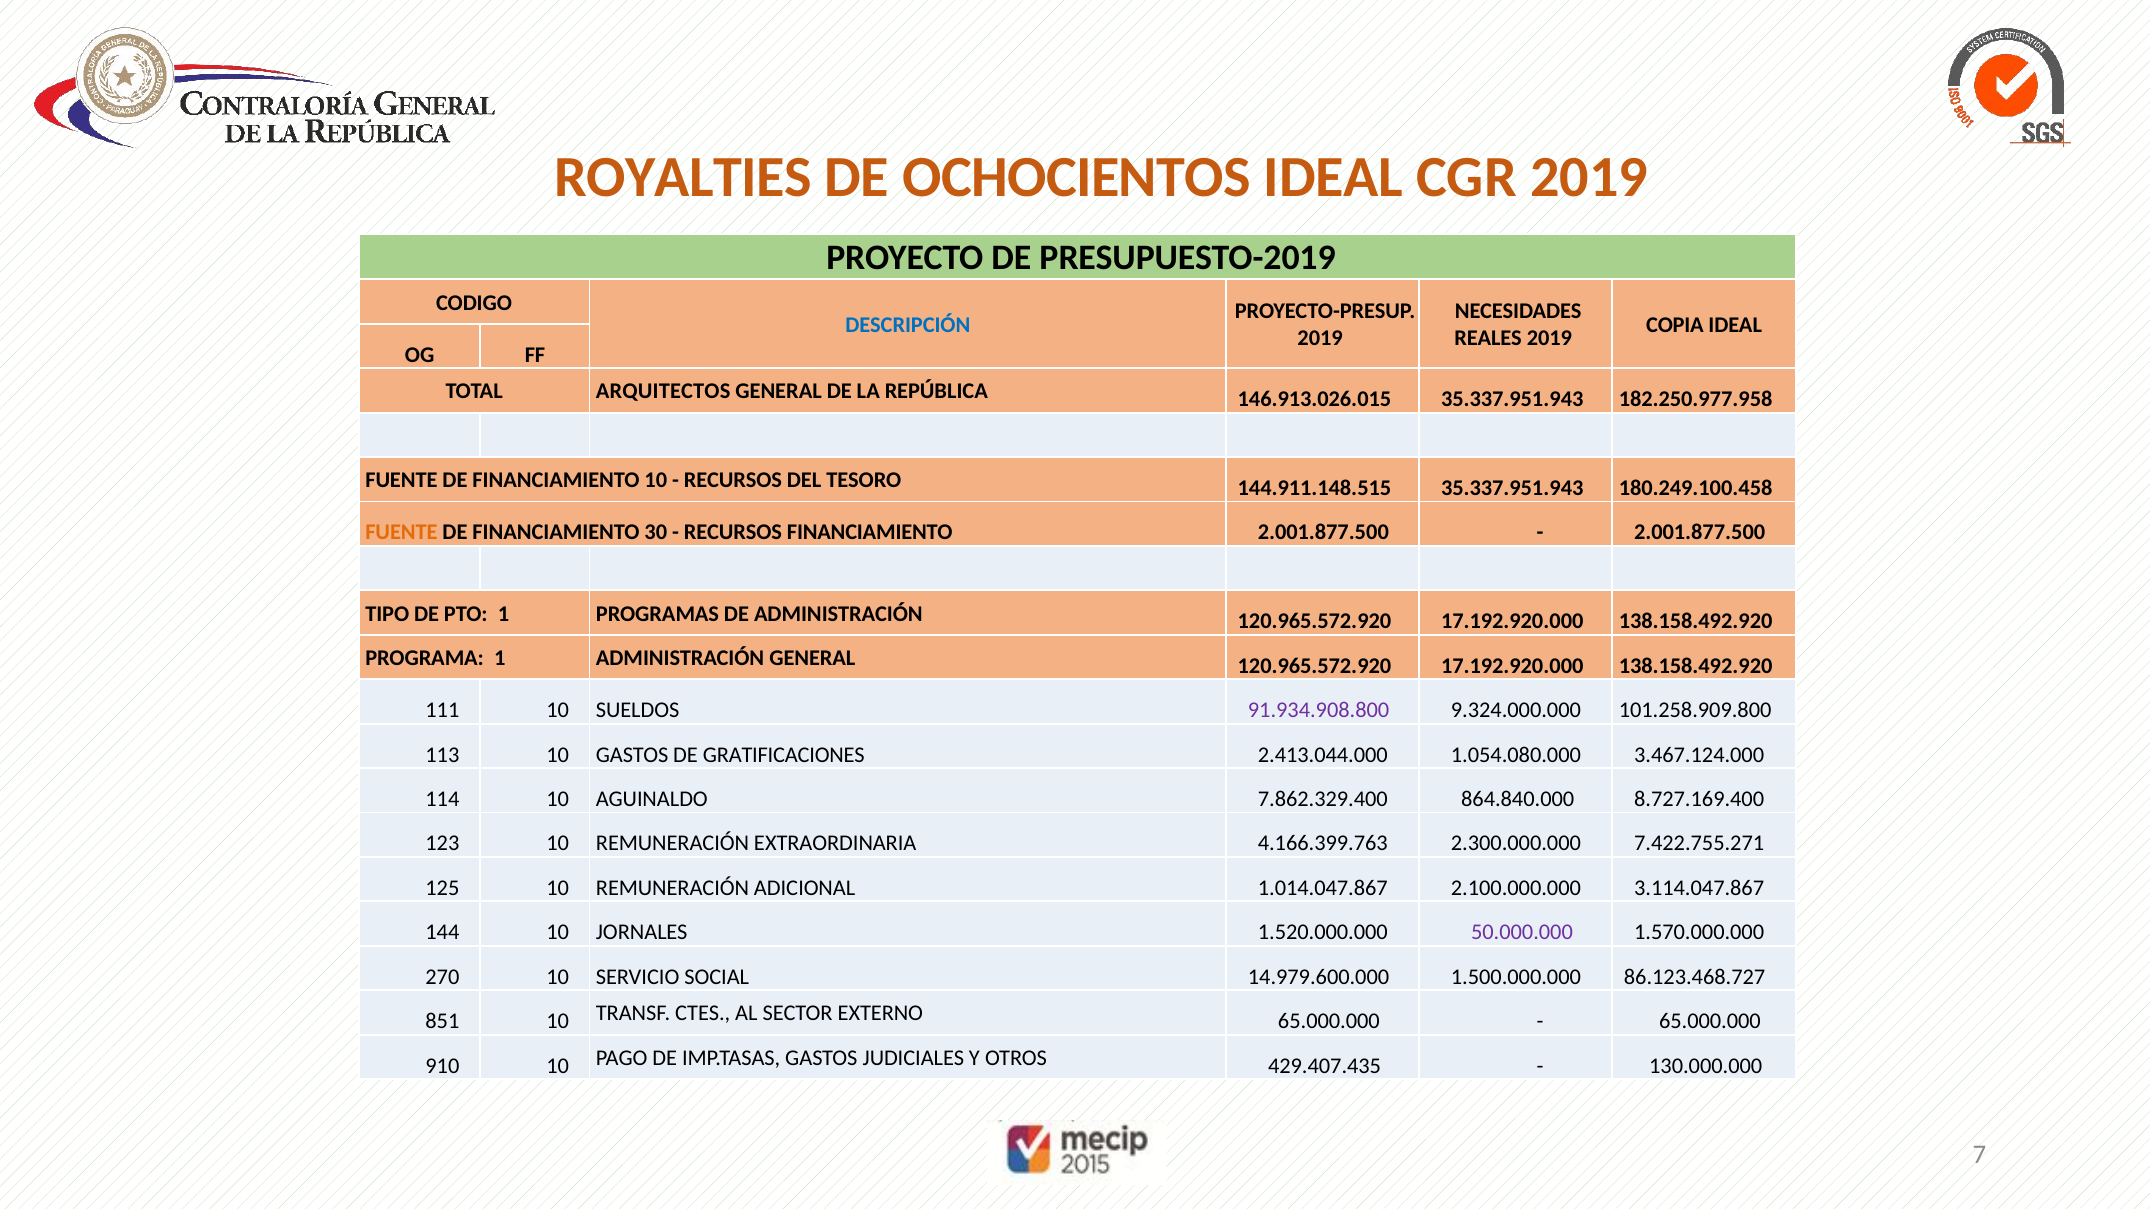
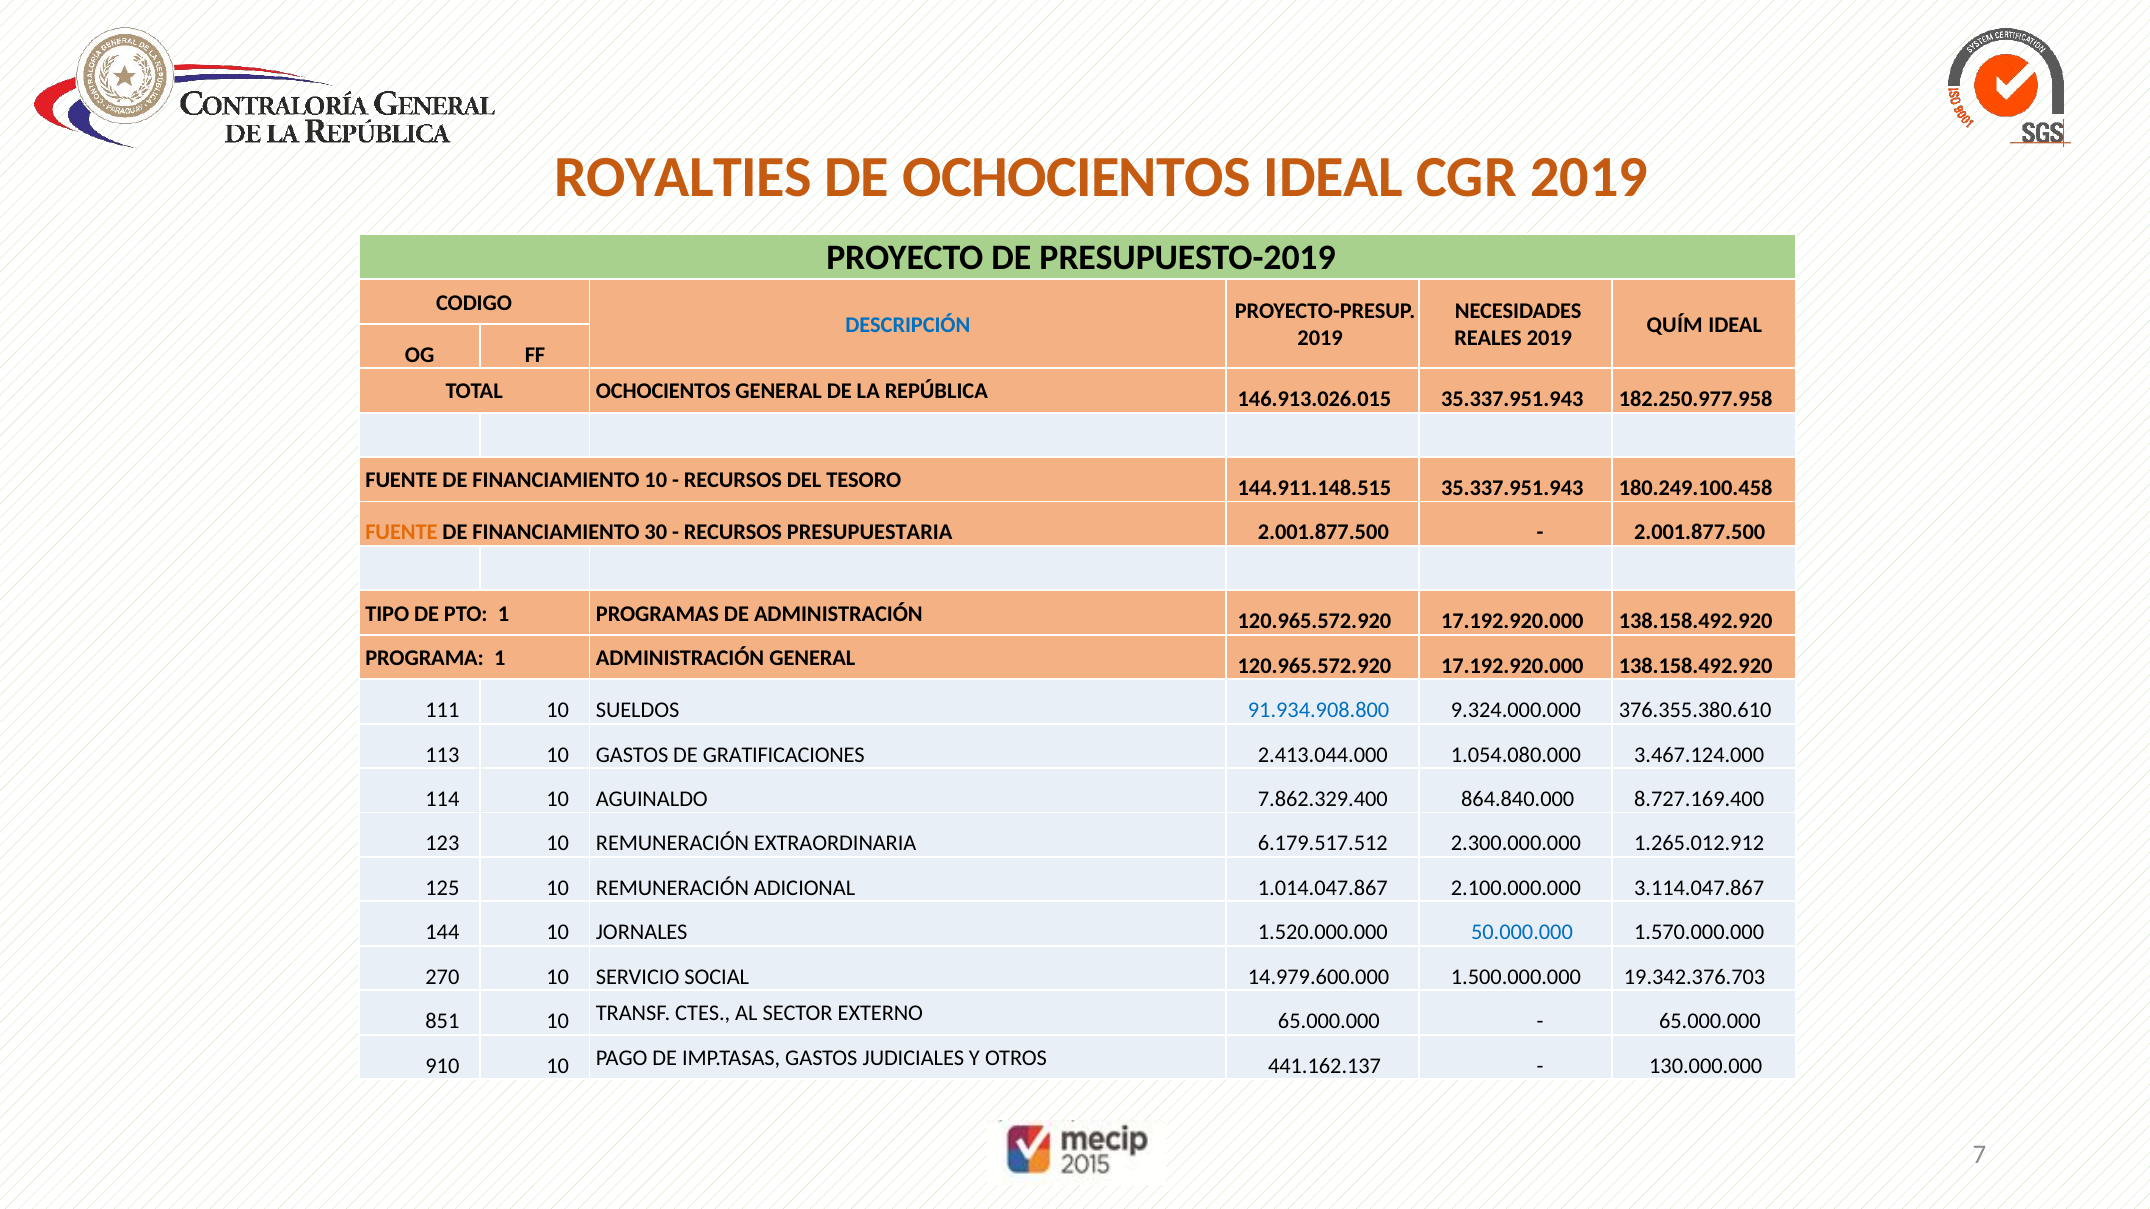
COPIA: COPIA -> QUÍM
TOTAL ARQUITECTOS: ARQUITECTOS -> OCHOCIENTOS
RECURSOS FINANCIAMIENTO: FINANCIAMIENTO -> PRESUPUESTARIA
91.934.908.800 colour: purple -> blue
101.258.909.800: 101.258.909.800 -> 376.355.380.610
4.166.399.763: 4.166.399.763 -> 6.179.517.512
7.422.755.271: 7.422.755.271 -> 1.265.012.912
50.000.000 colour: purple -> blue
86.123.468.727: 86.123.468.727 -> 19.342.376.703
429.407.435: 429.407.435 -> 441.162.137
